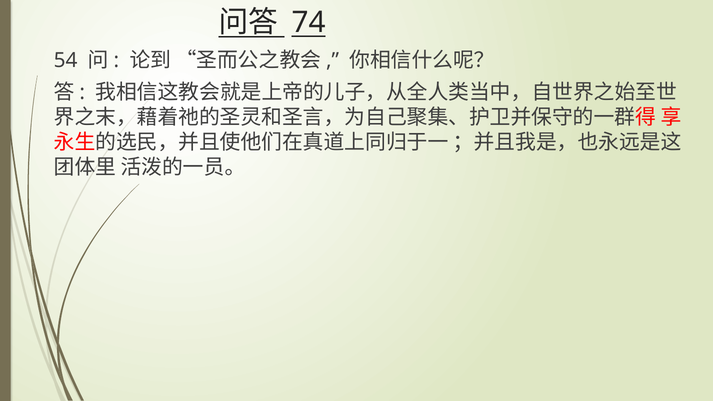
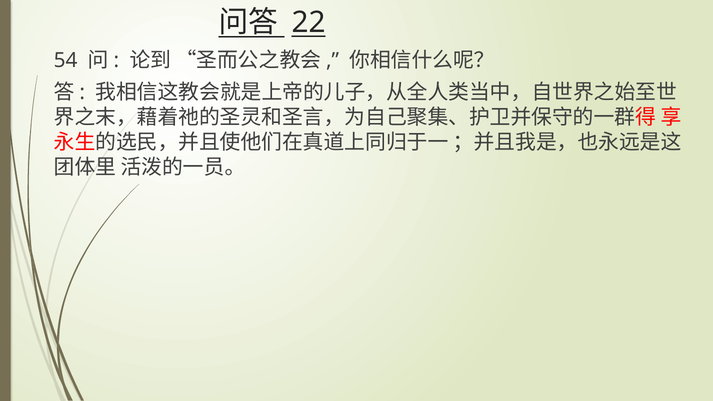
74: 74 -> 22
